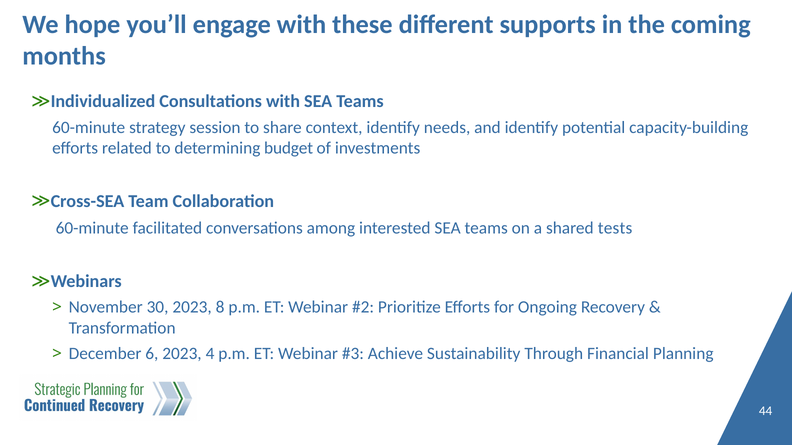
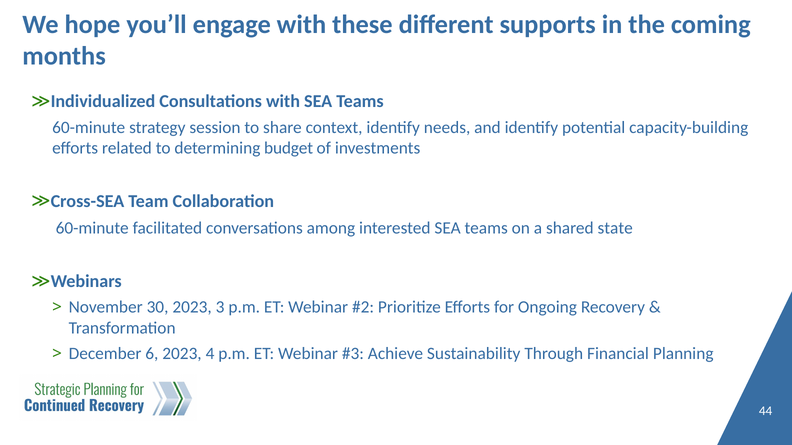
tests: tests -> state
8: 8 -> 3
